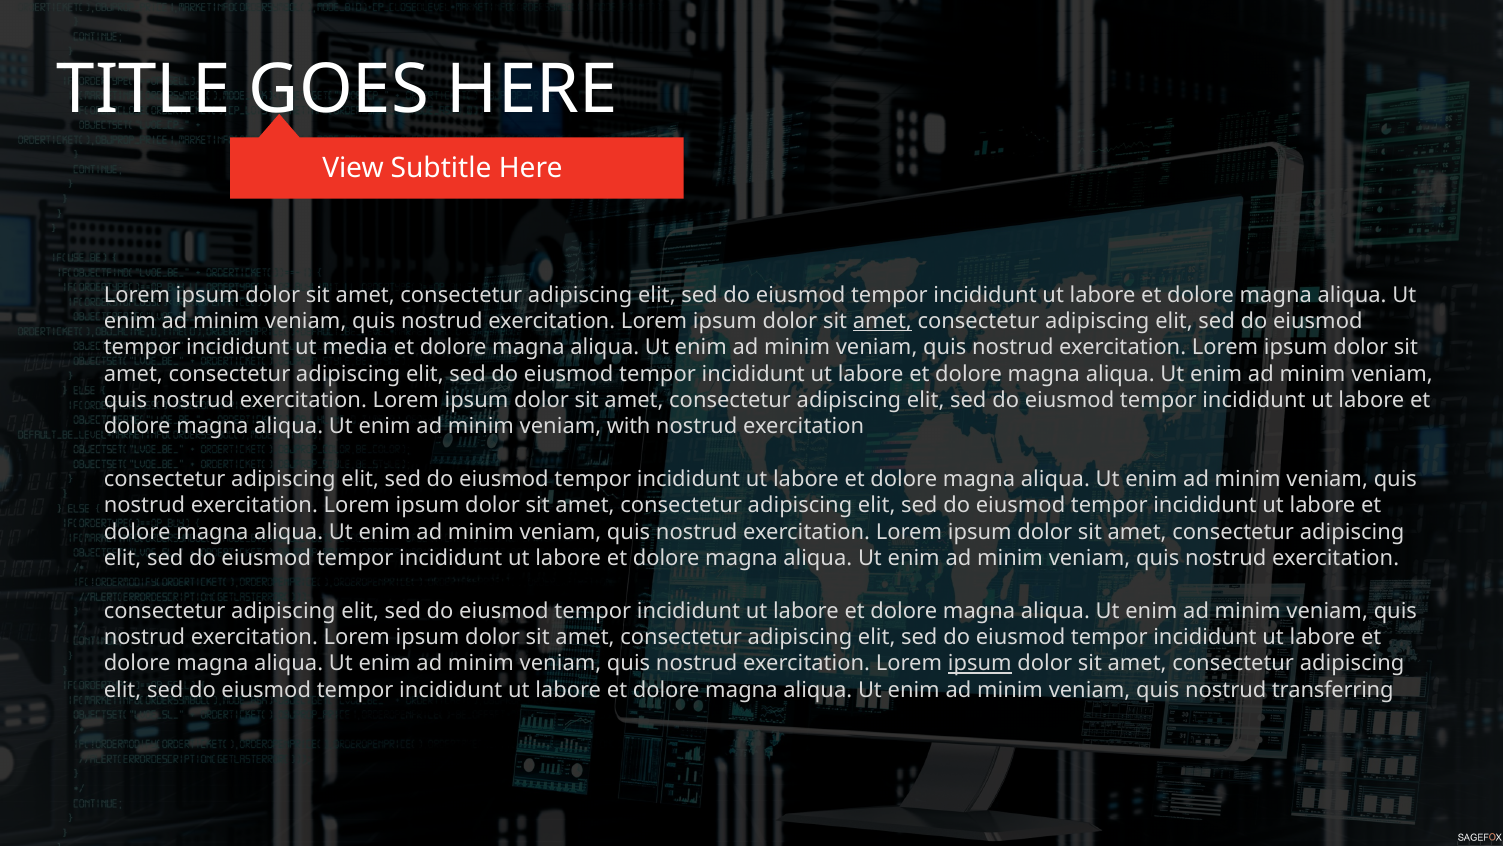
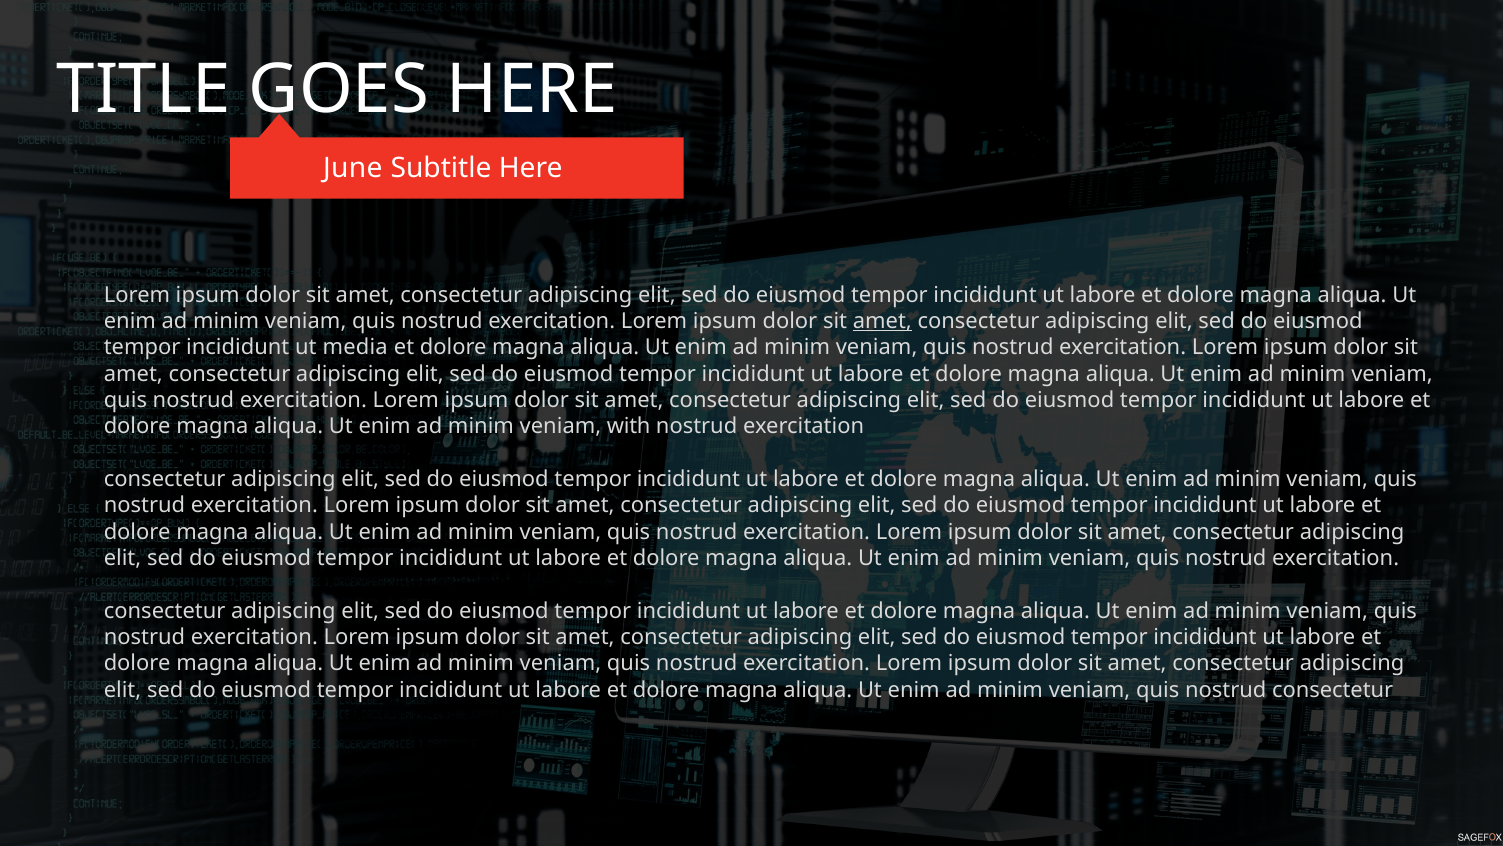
View: View -> June
ipsum at (980, 663) underline: present -> none
nostrud transferring: transferring -> consectetur
